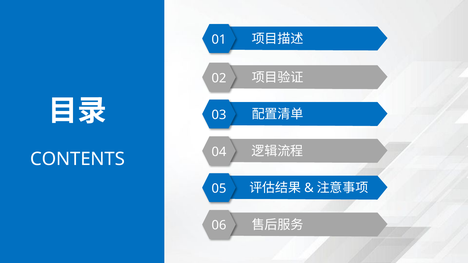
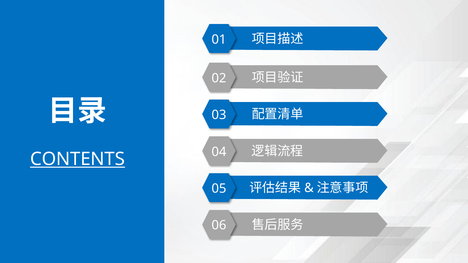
CONTENTS underline: none -> present
